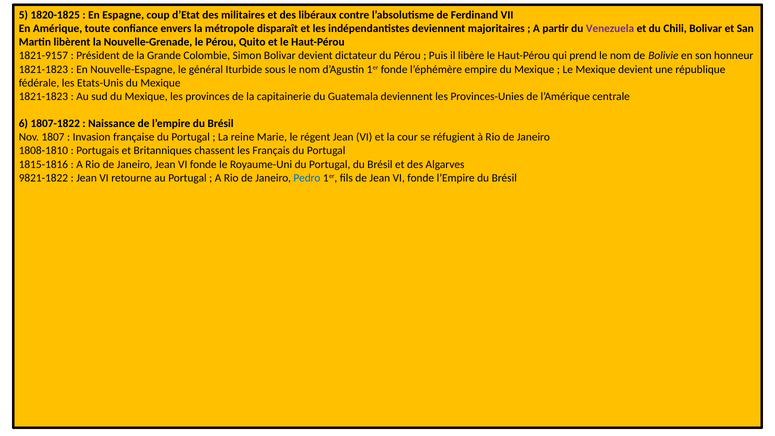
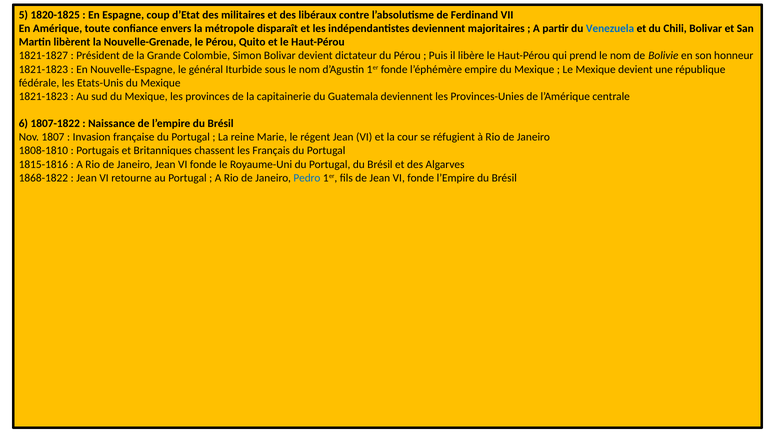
Venezuela colour: purple -> blue
1821-9157: 1821-9157 -> 1821-1827
9821-1822: 9821-1822 -> 1868-1822
